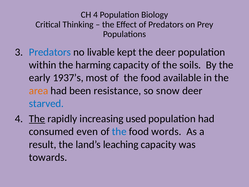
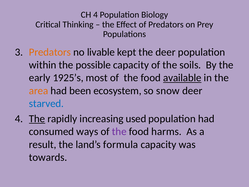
Predators at (50, 52) colour: blue -> orange
harming: harming -> possible
1937’s: 1937’s -> 1925’s
available underline: none -> present
resistance: resistance -> ecosystem
even: even -> ways
the at (119, 131) colour: blue -> purple
words: words -> harms
leaching: leaching -> formula
